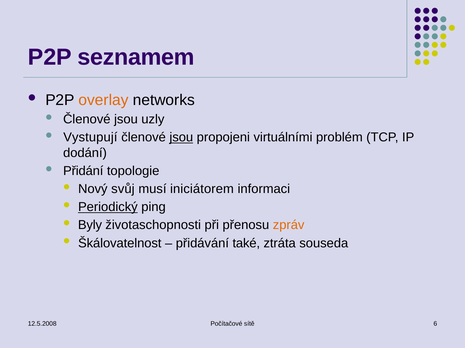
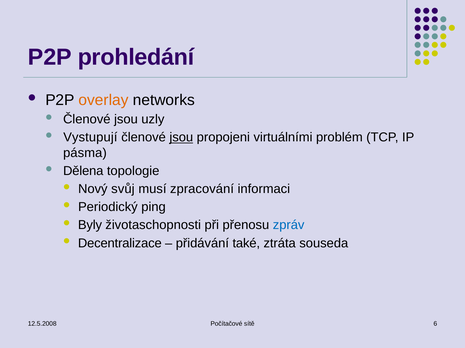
seznamem: seznamem -> prohledání
dodání: dodání -> pásma
Přidání: Přidání -> Dělena
iniciátorem: iniciátorem -> zpracování
Periodický underline: present -> none
zpráv colour: orange -> blue
Škálovatelnost: Škálovatelnost -> Decentralizace
